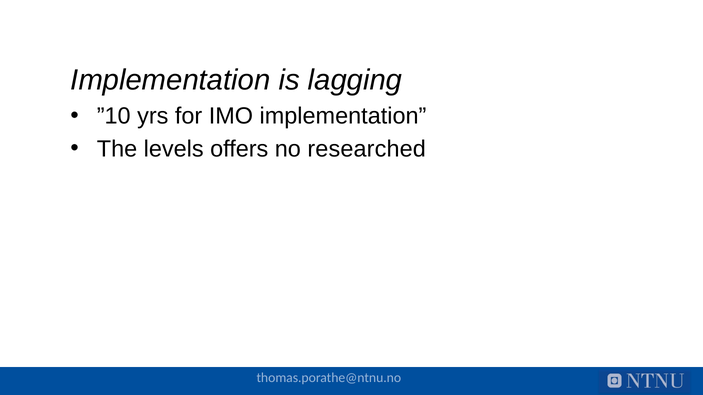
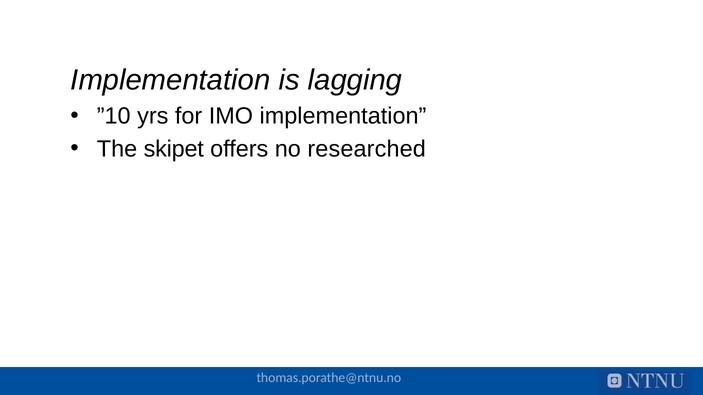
levels: levels -> skipet
